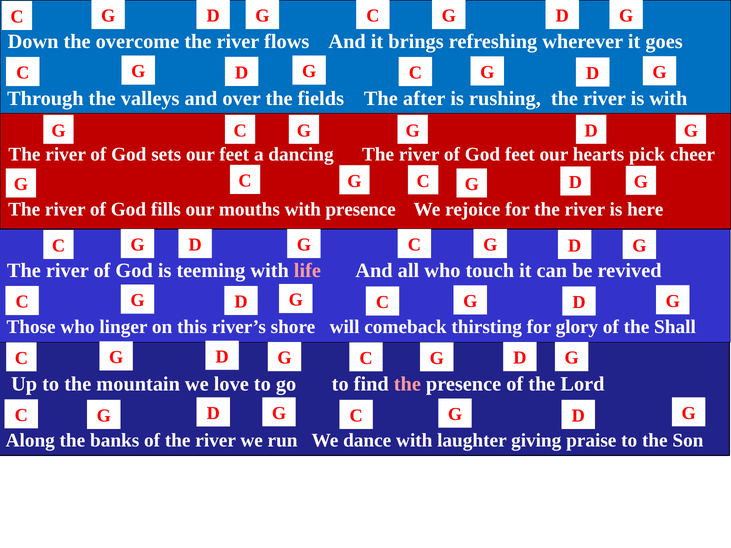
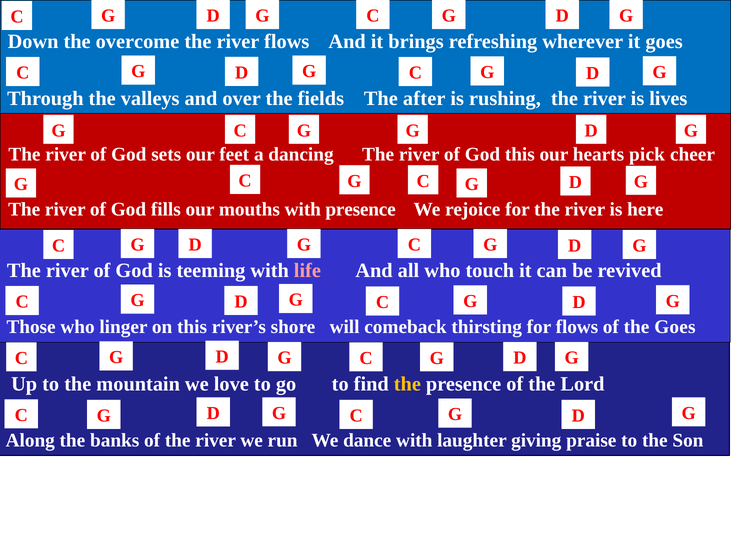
is with: with -> lives
God feet: feet -> this
for glory: glory -> flows
the Shall: Shall -> Goes
the at (407, 384) colour: pink -> yellow
